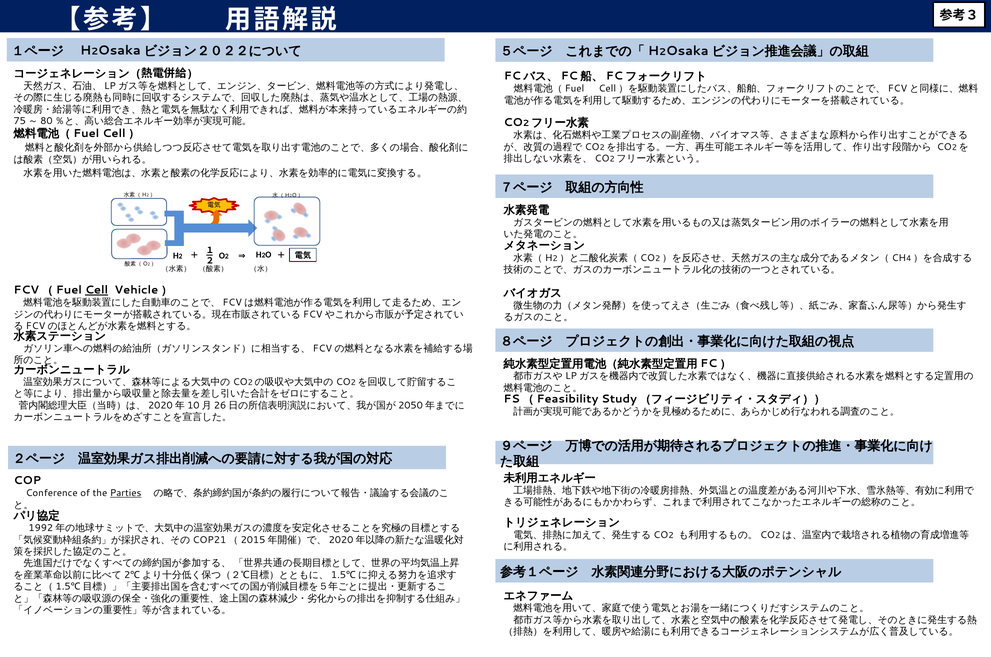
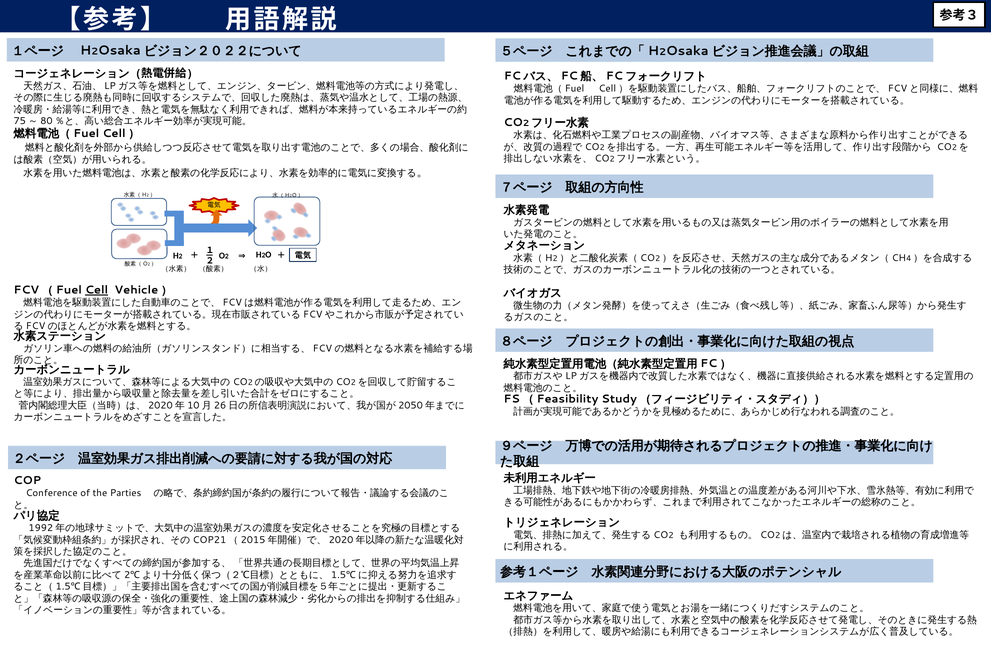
Parties underline: present -> none
